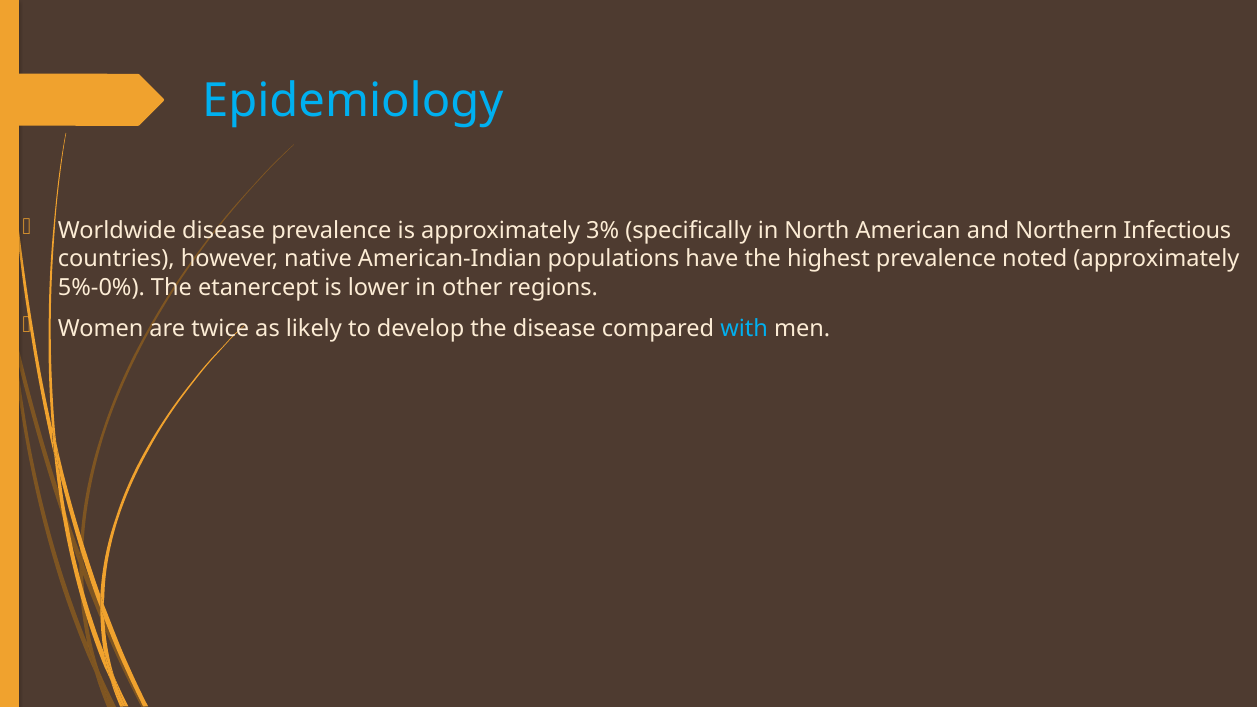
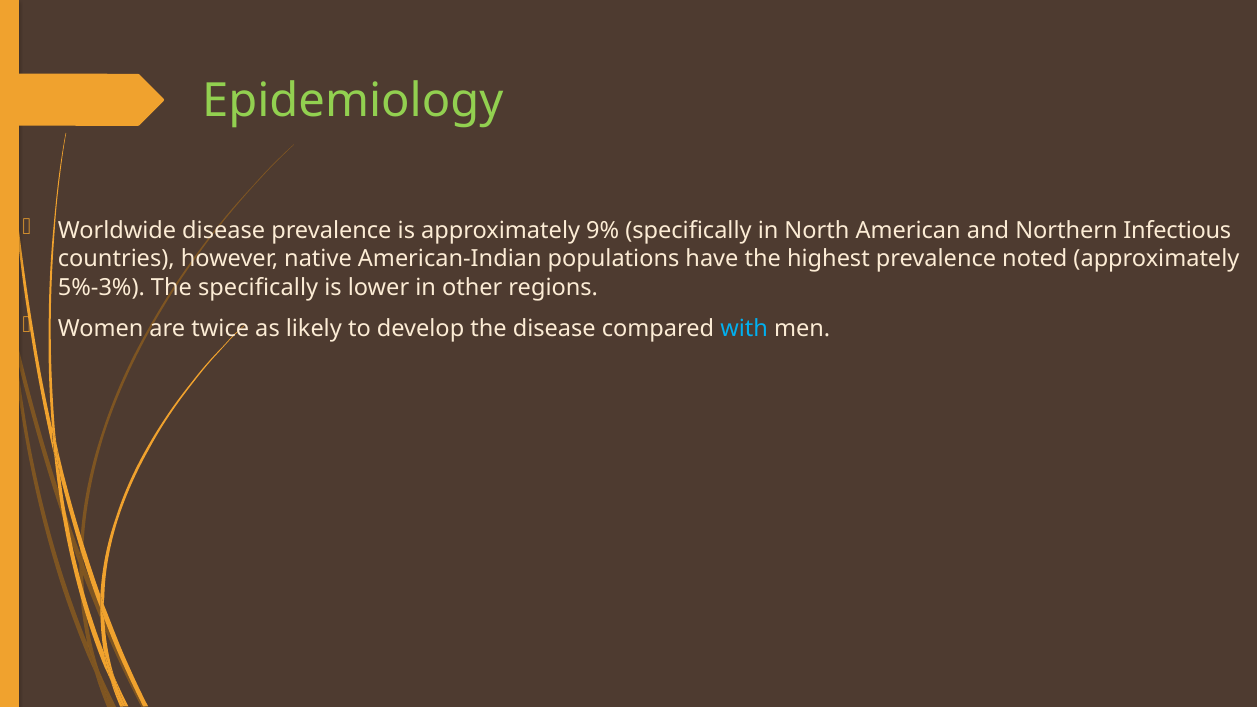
Epidemiology colour: light blue -> light green
3%: 3% -> 9%
5%-0%: 5%-0% -> 5%-3%
The etanercept: etanercept -> specifically
